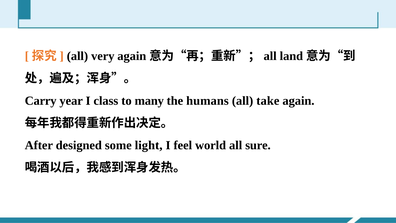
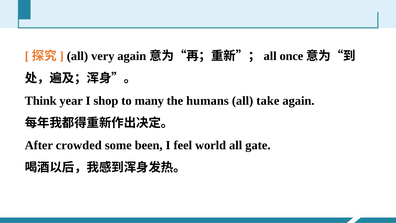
land: land -> once
Carry: Carry -> Think
class: class -> shop
designed: designed -> crowded
light: light -> been
sure: sure -> gate
